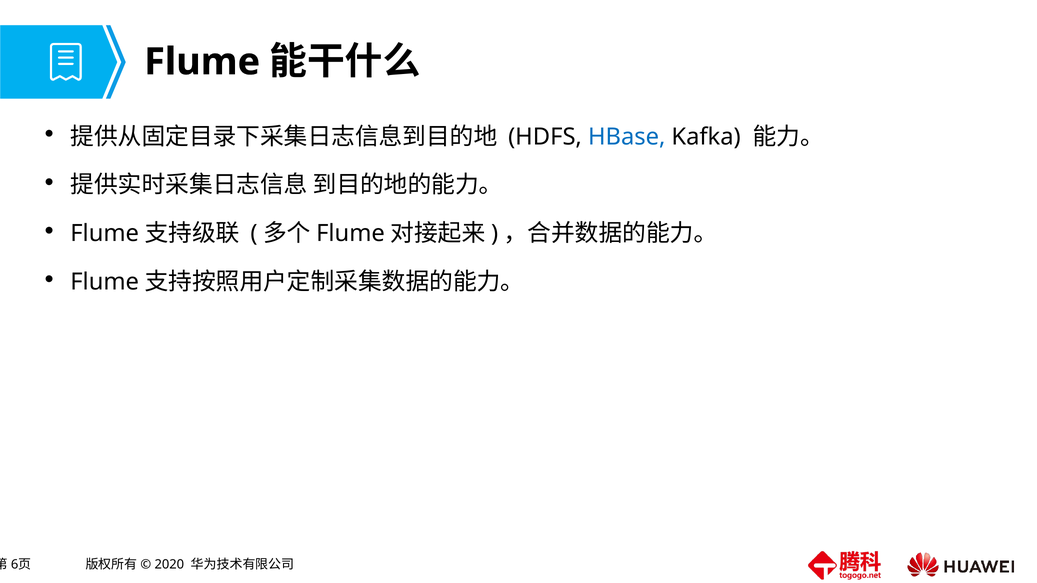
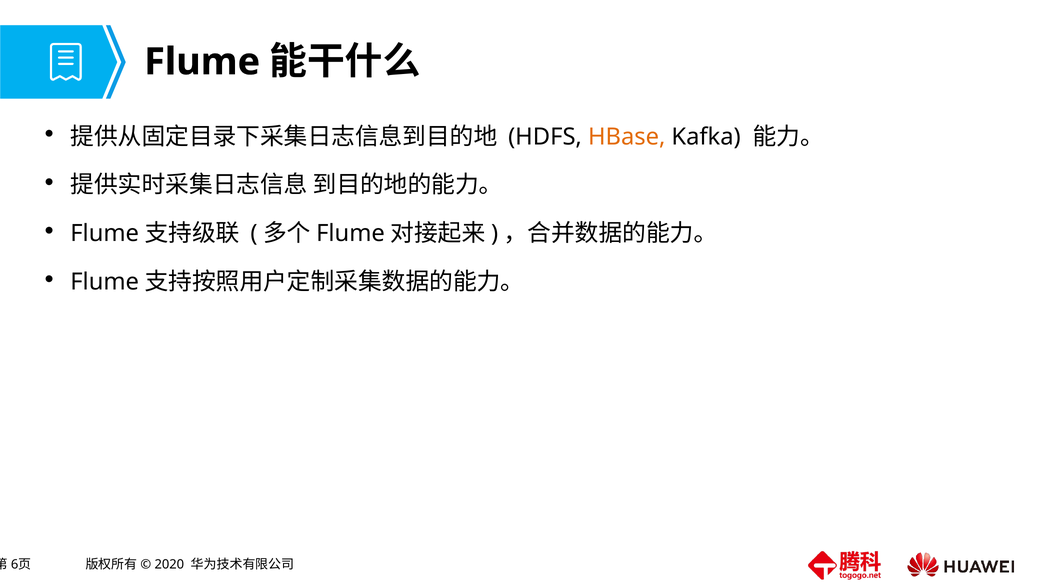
HBase colour: blue -> orange
